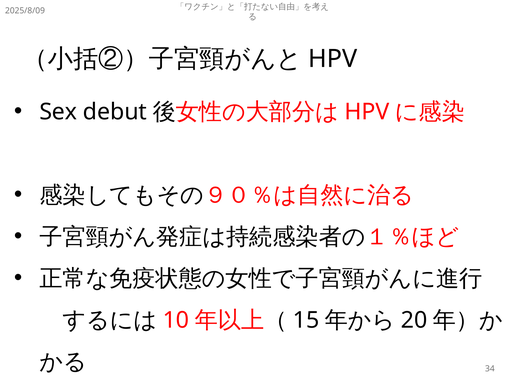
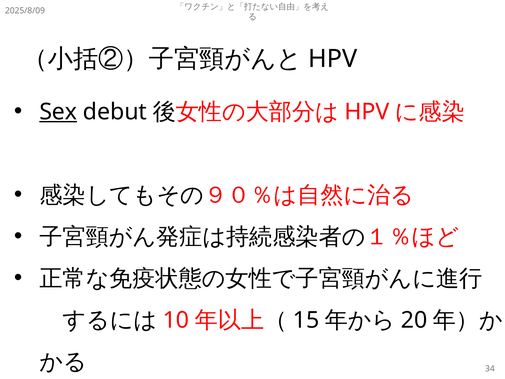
Sex underline: none -> present
